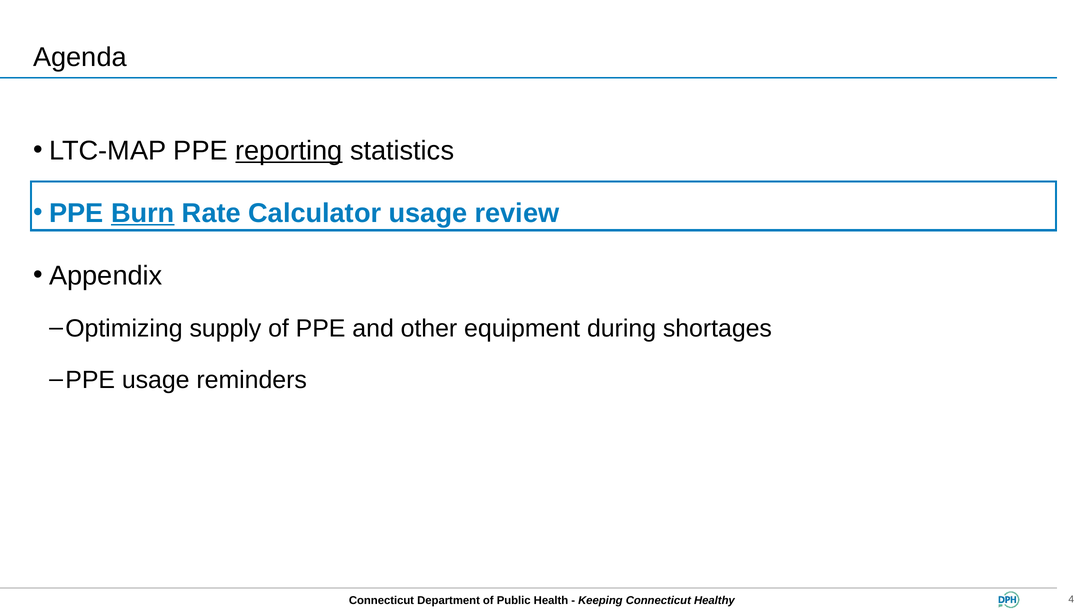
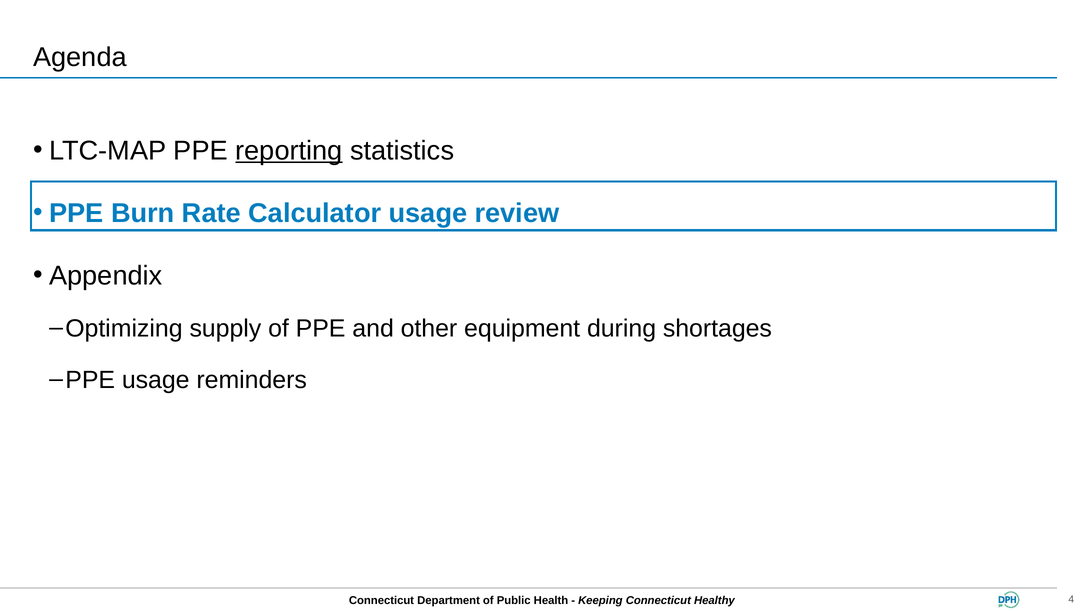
Burn underline: present -> none
